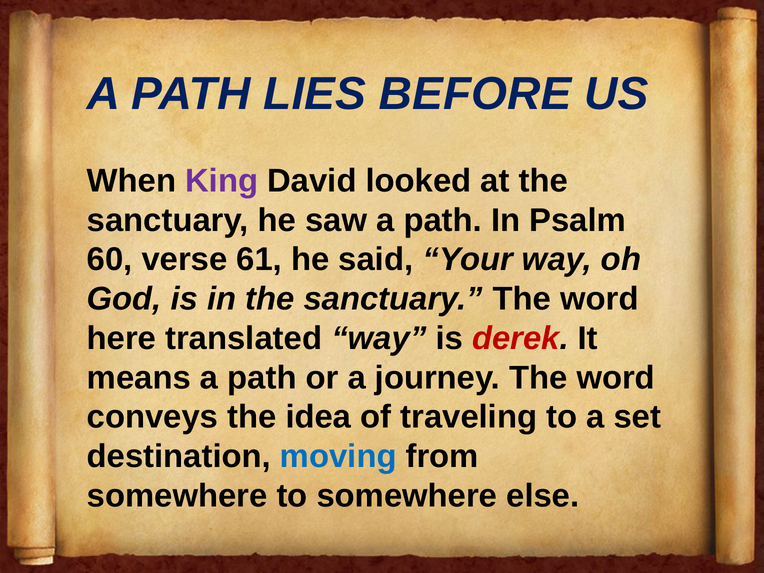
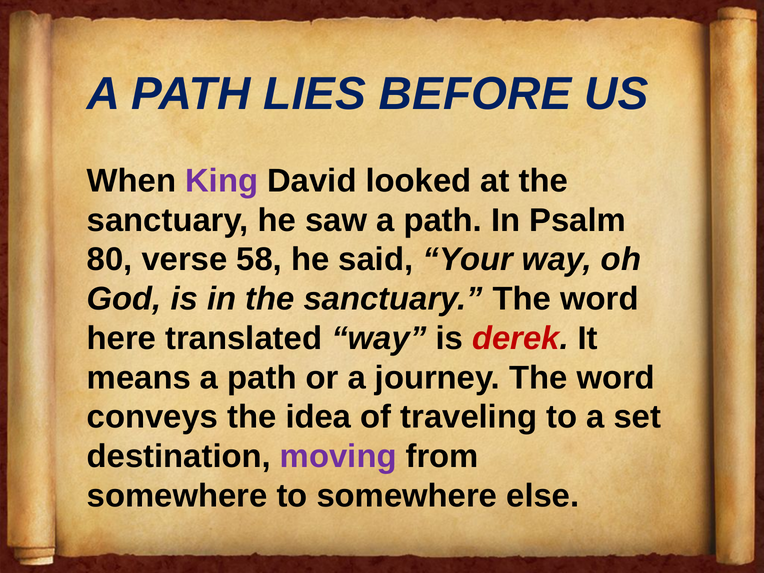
60: 60 -> 80
61: 61 -> 58
moving colour: blue -> purple
